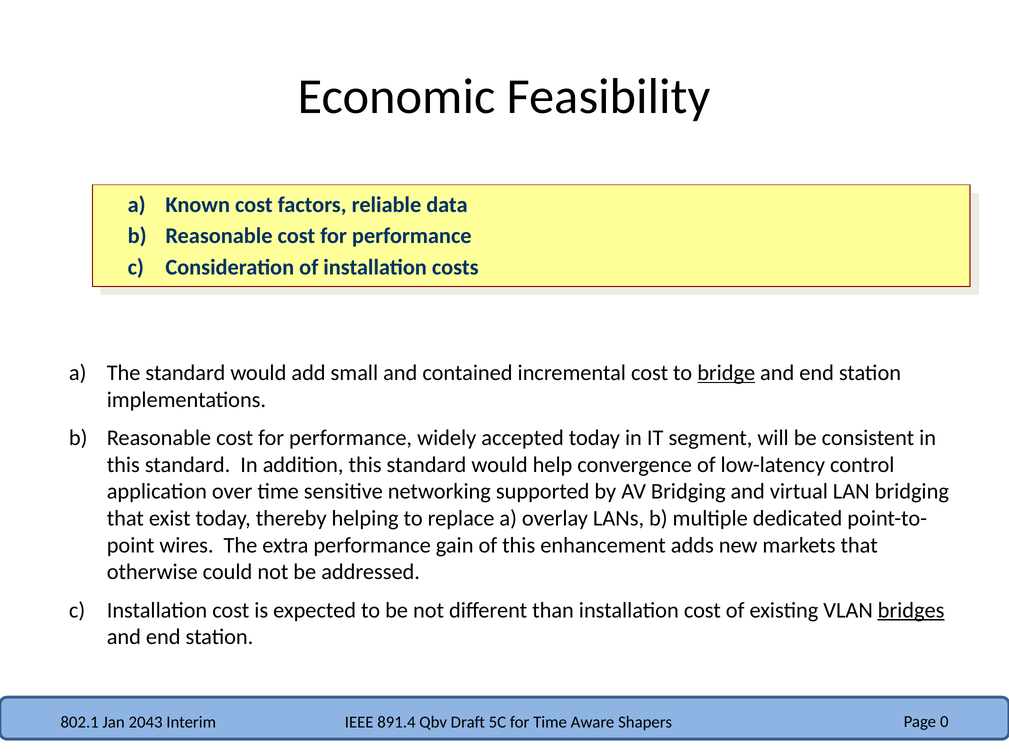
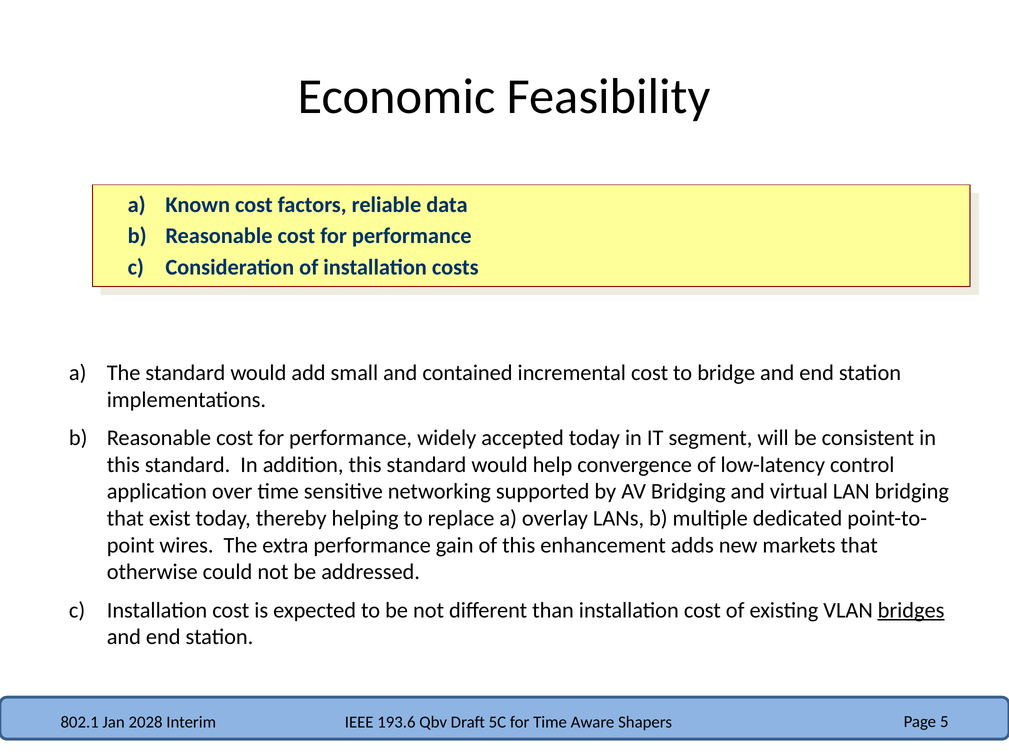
bridge underline: present -> none
2043: 2043 -> 2028
891.4: 891.4 -> 193.6
0: 0 -> 5
